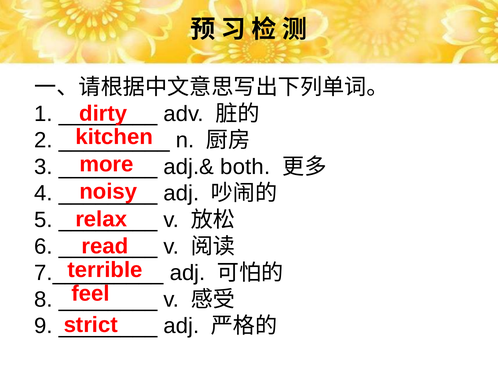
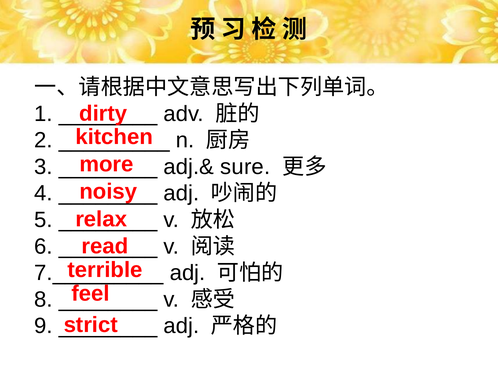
both: both -> sure
